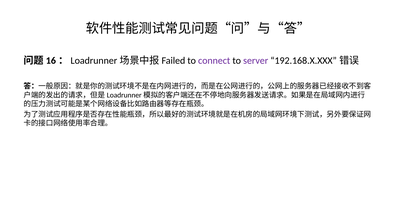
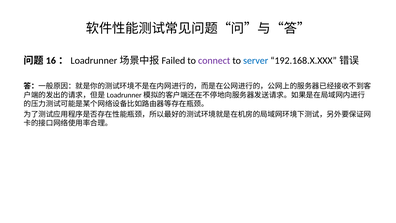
server colour: purple -> blue
